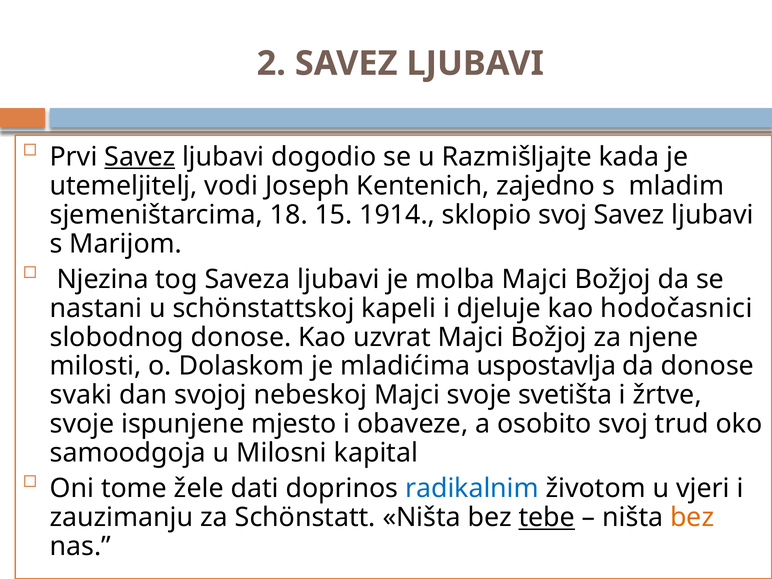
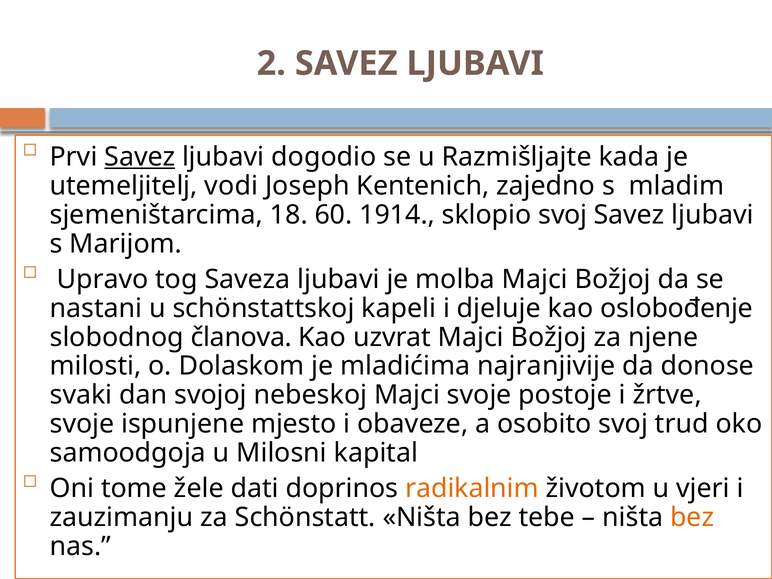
15: 15 -> 60
Njezina: Njezina -> Upravo
hodočasnici: hodočasnici -> oslobođenje
slobodnog donose: donose -> članova
uspostavlja: uspostavlja -> najranjivije
svetišta: svetišta -> postoje
radikalnim colour: blue -> orange
tebe underline: present -> none
